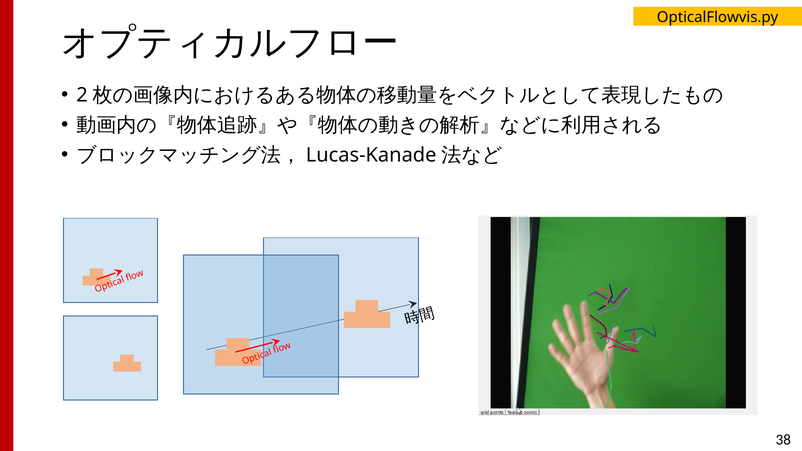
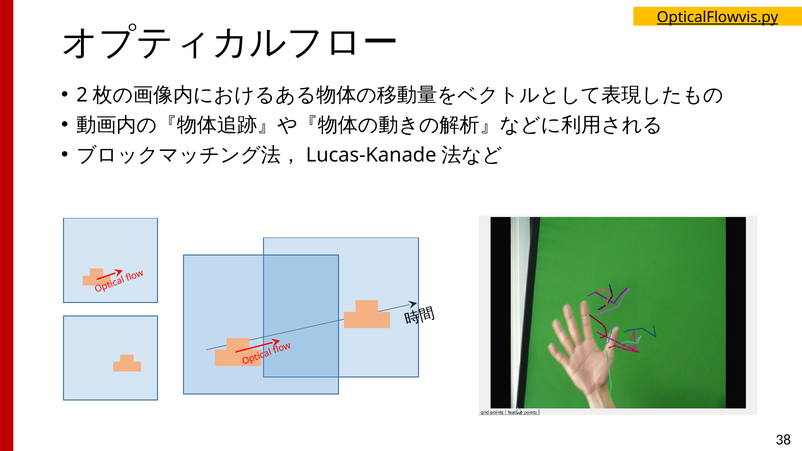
OpticalFlowvis.py underline: none -> present
